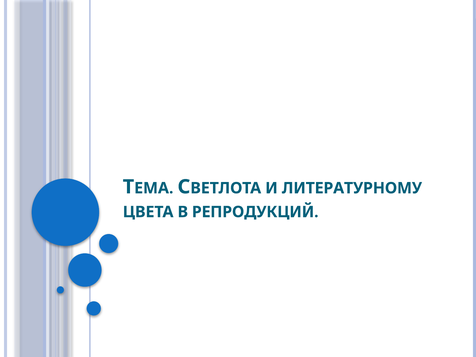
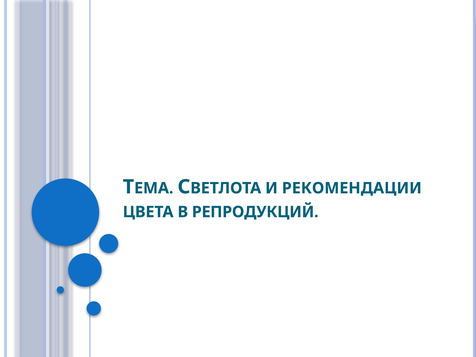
ЛИТЕРАТУРНОМУ: ЛИТЕРАТУРНОМУ -> РЕКОМЕНДАЦИИ
